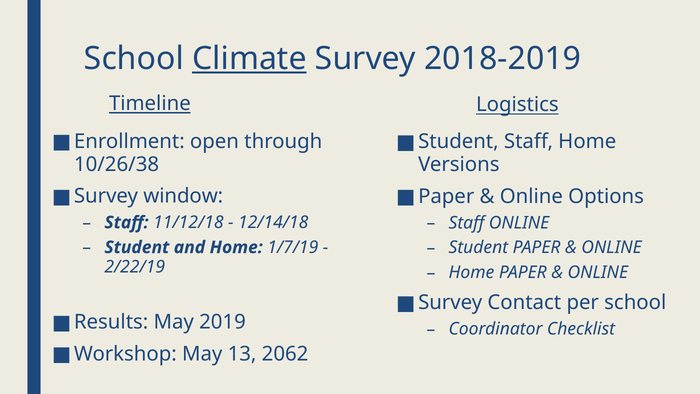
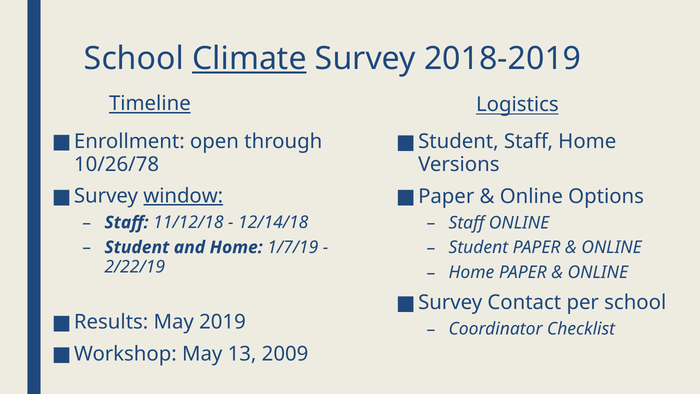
10/26/38: 10/26/38 -> 10/26/78
window underline: none -> present
2062: 2062 -> 2009
